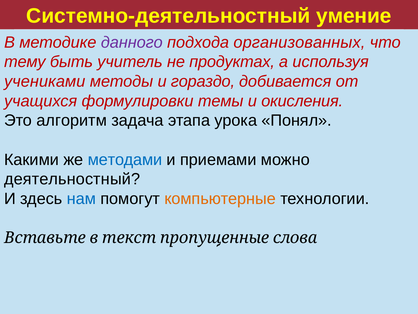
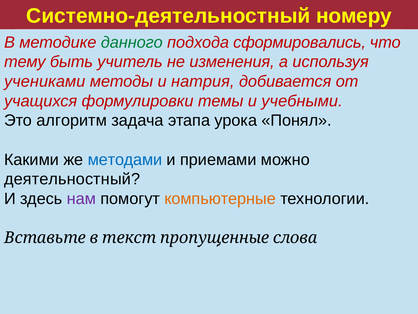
умение: умение -> номеру
данного colour: purple -> green
организованных: организованных -> сформировались
продуктах: продуктах -> изменения
гораздо: гораздо -> натрия
окисления: окисления -> учебными
нам colour: blue -> purple
